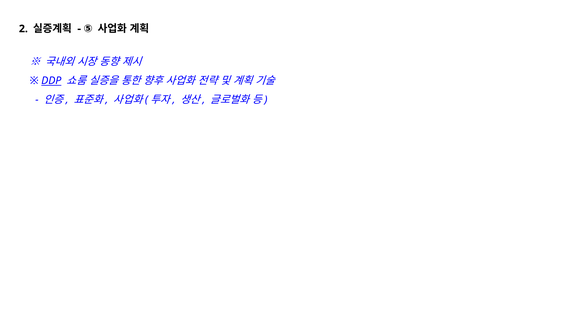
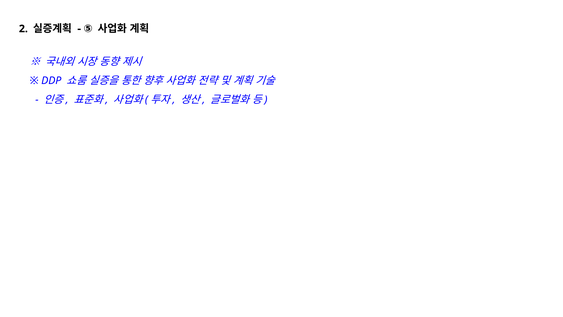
DDP underline: present -> none
